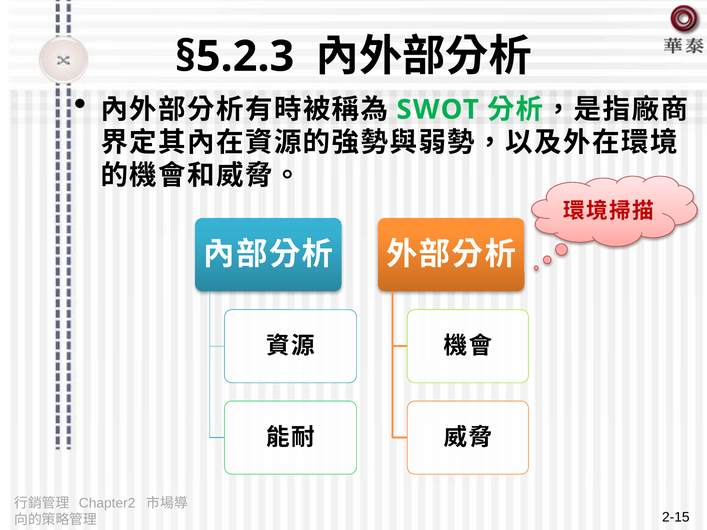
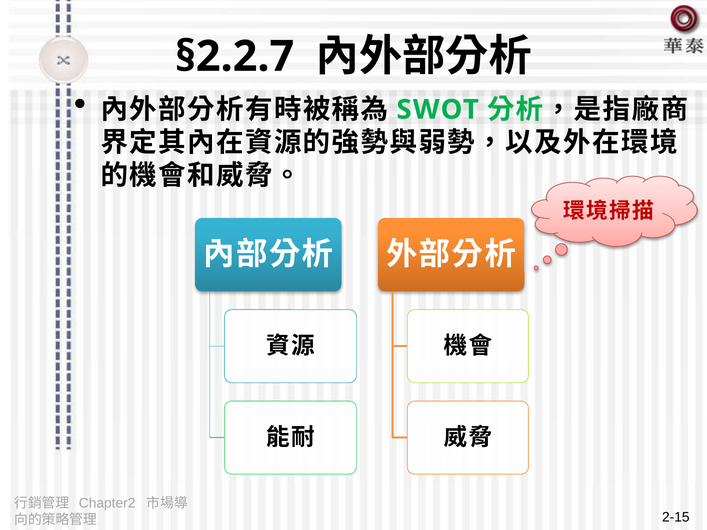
§5.2.3: §5.2.3 -> §2.2.7
